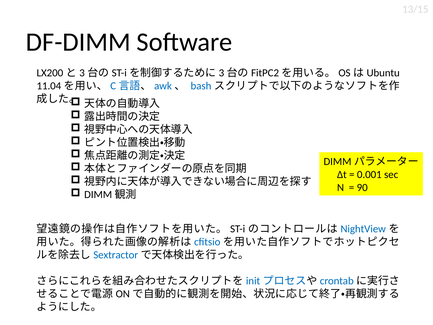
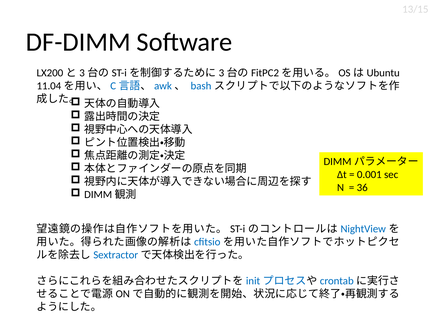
90: 90 -> 36
